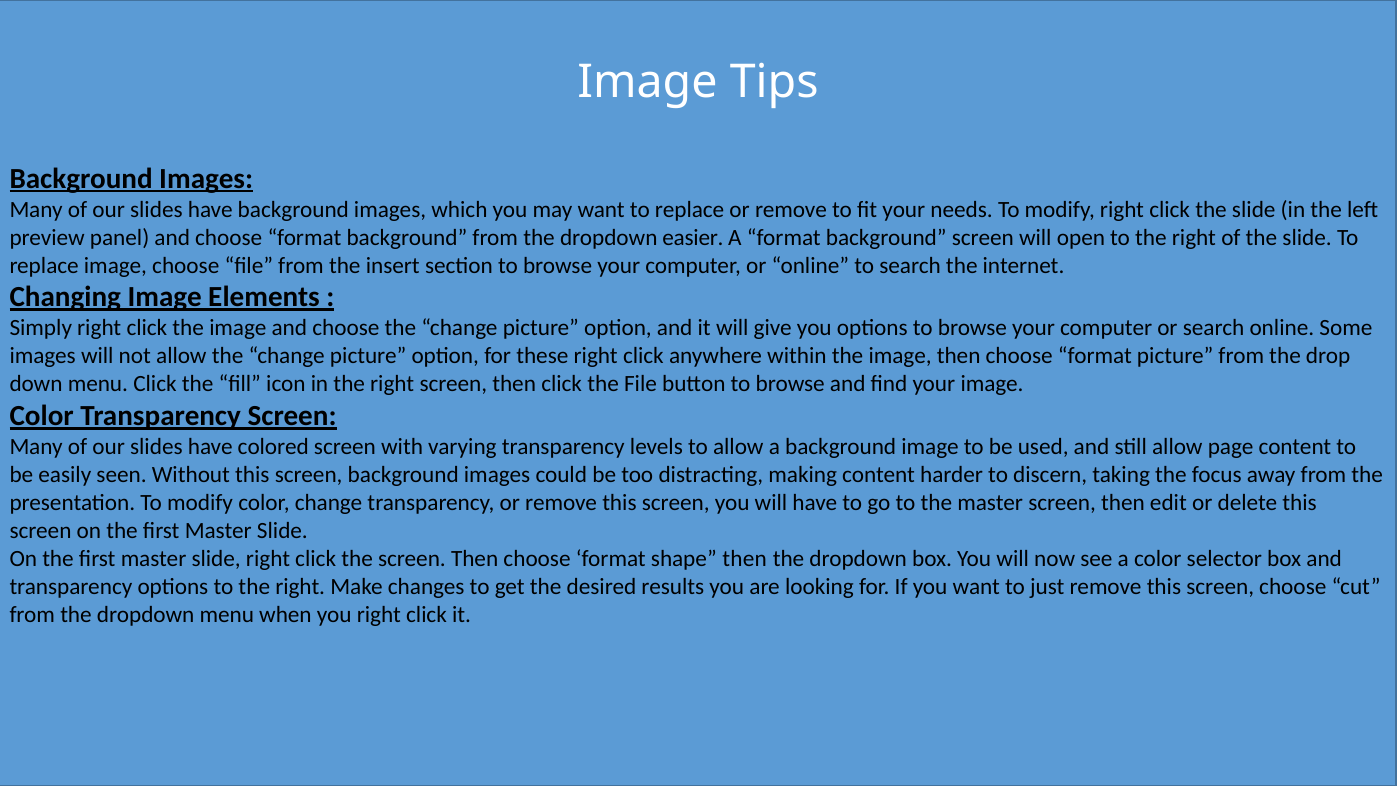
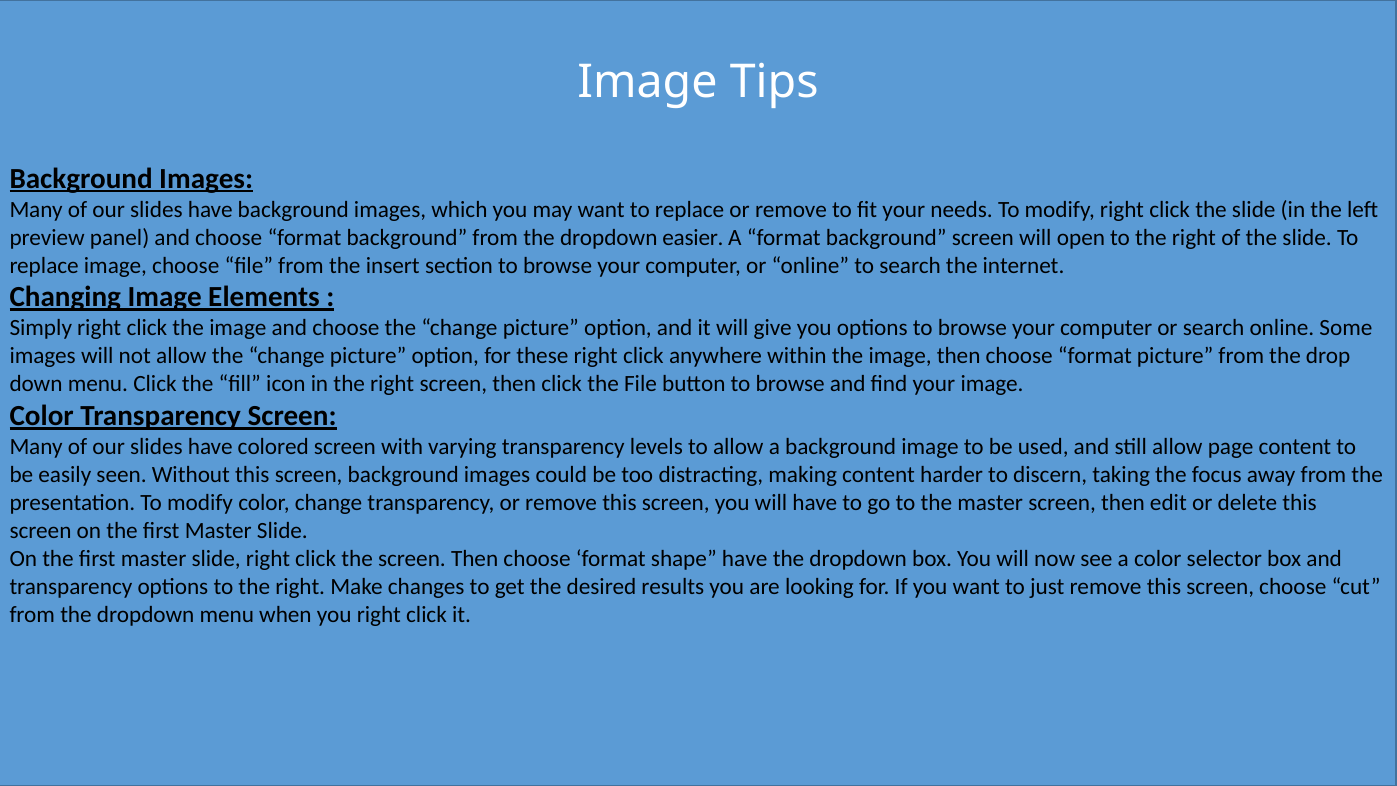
shape then: then -> have
